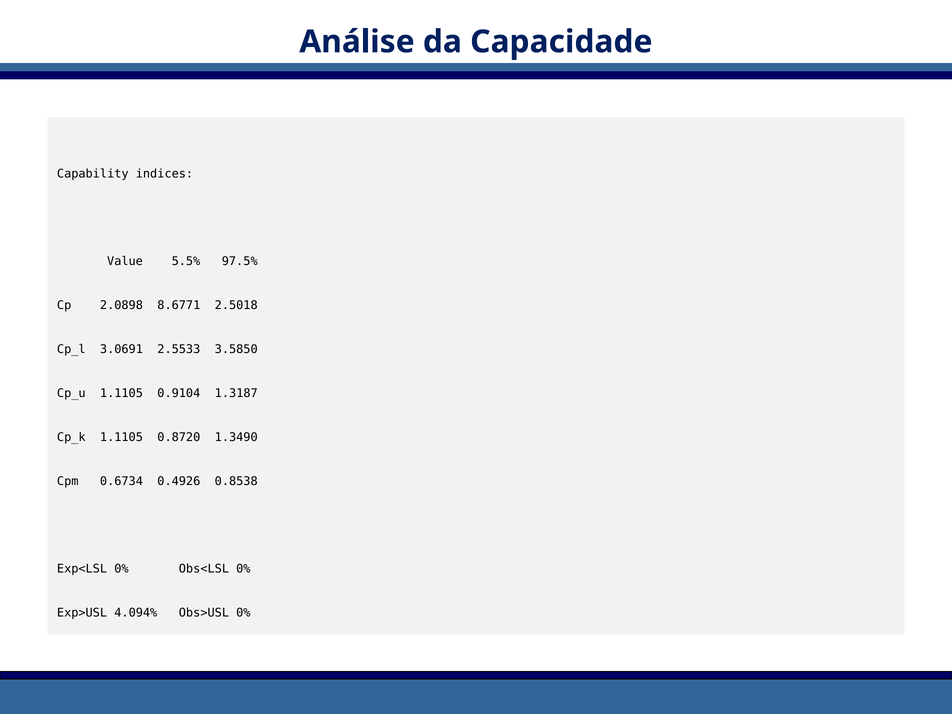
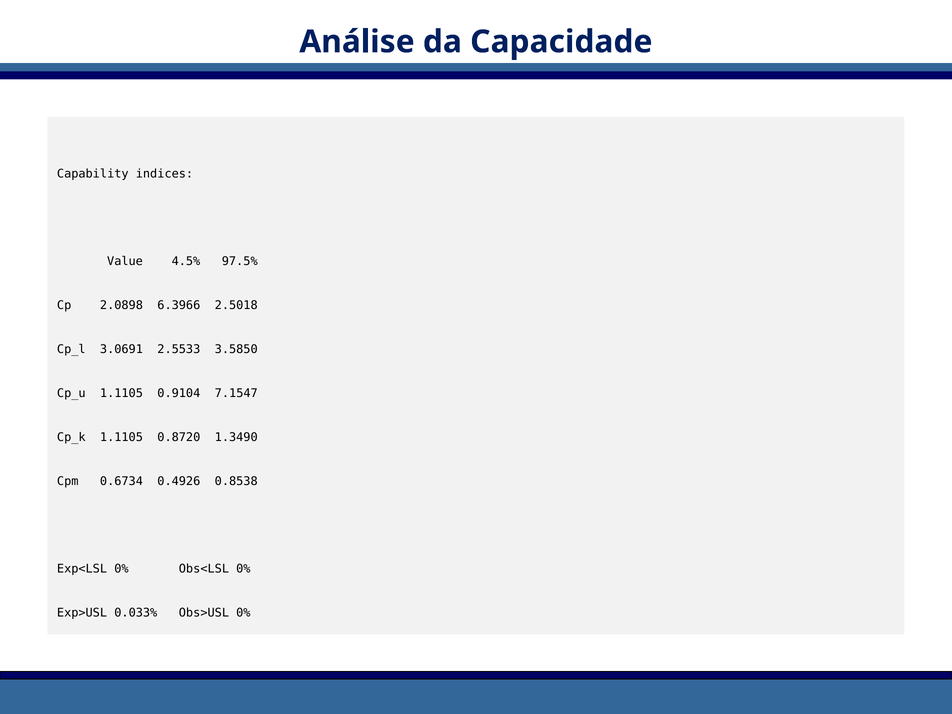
5.5%: 5.5% -> 4.5%
8.6771: 8.6771 -> 6.3966
1.3187: 1.3187 -> 7.1547
4.094%: 4.094% -> 0.033%
